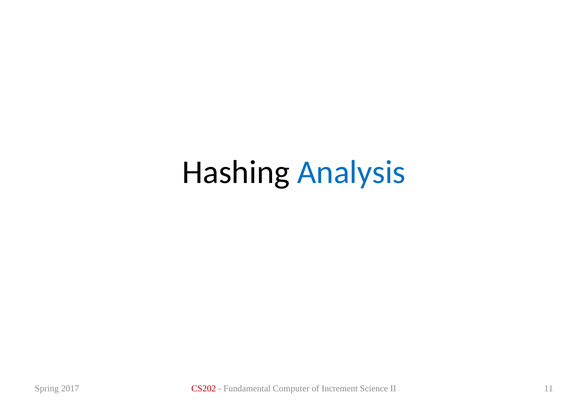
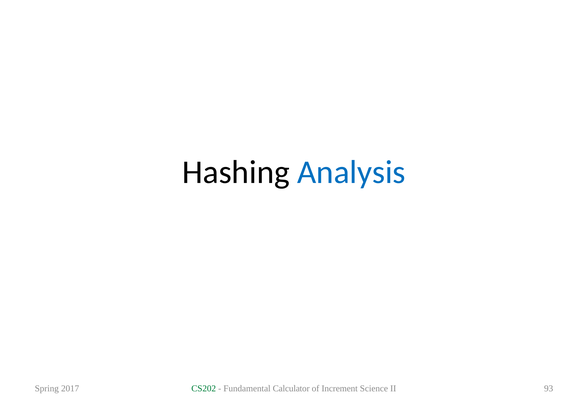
CS202 colour: red -> green
Computer: Computer -> Calculator
11: 11 -> 93
